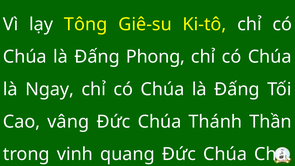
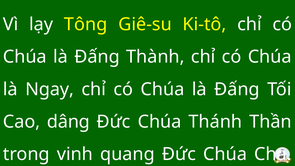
Phong: Phong -> Thành
vâng: vâng -> dâng
